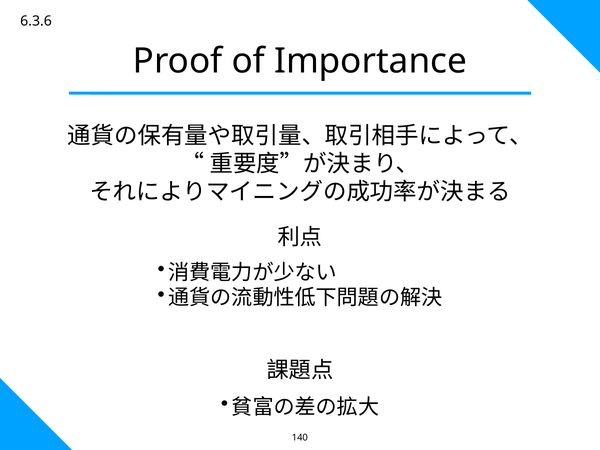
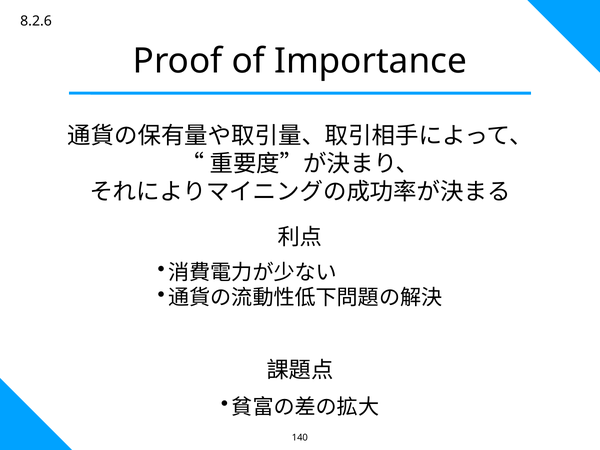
6.3.6: 6.3.6 -> 8.2.6
